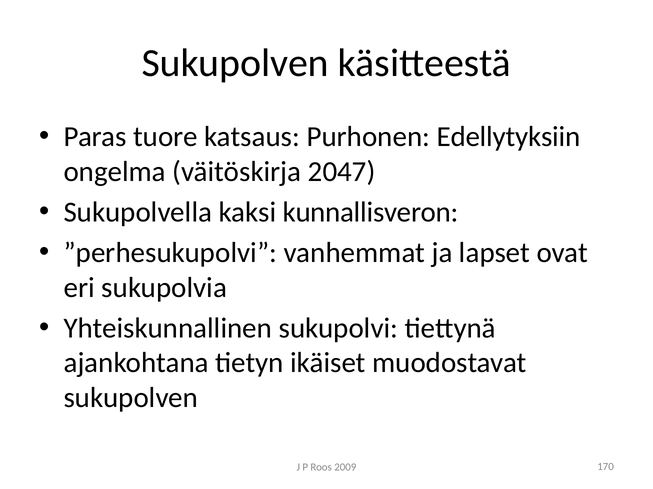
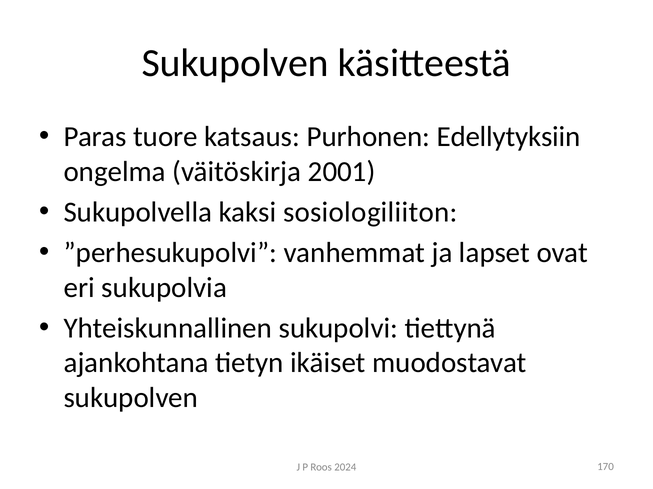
2047: 2047 -> 2001
kunnallisveron: kunnallisveron -> sosiologiliiton
2009: 2009 -> 2024
